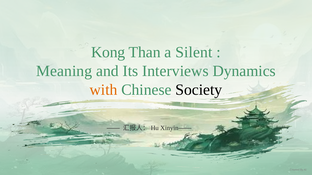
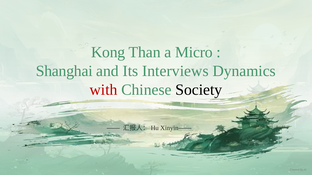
Silent: Silent -> Micro
Meaning: Meaning -> Shanghai
with colour: orange -> red
